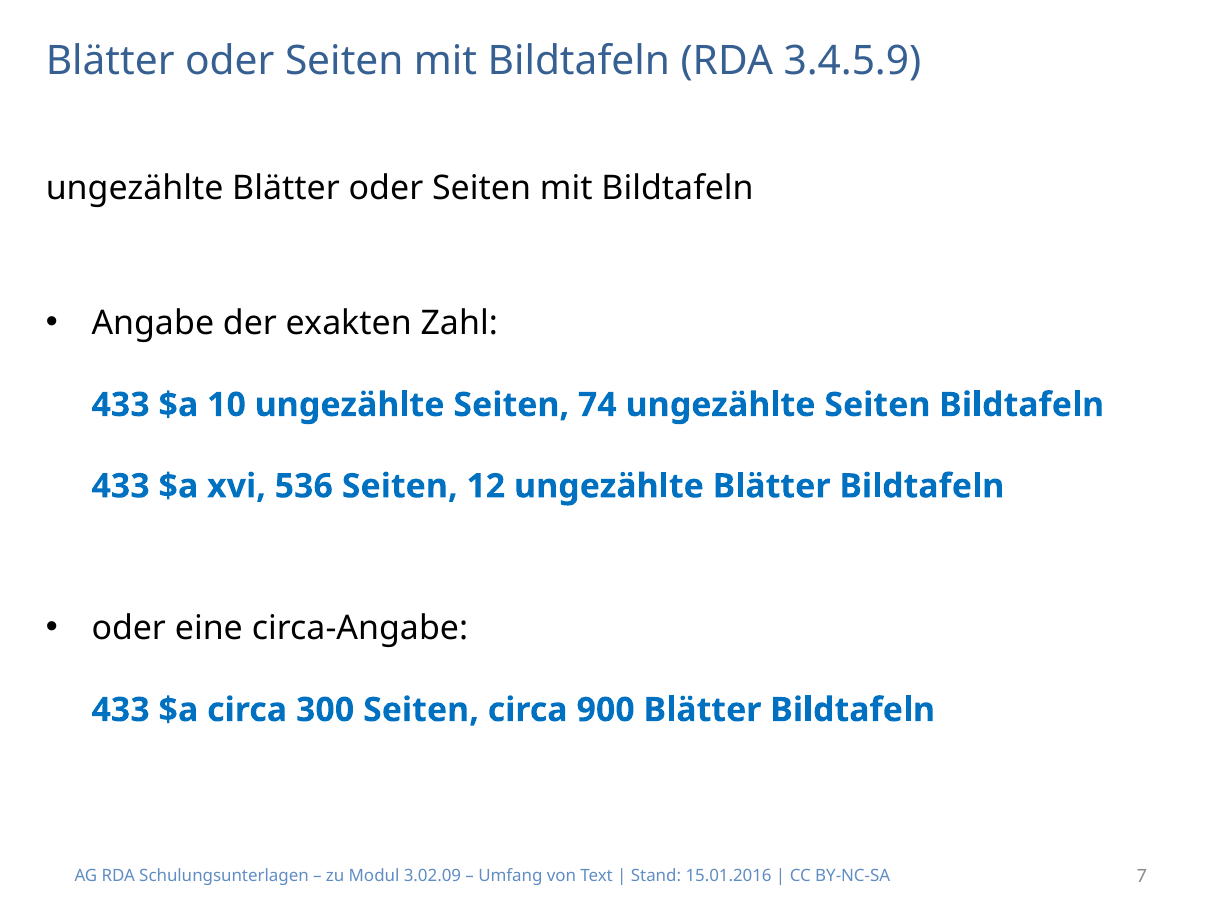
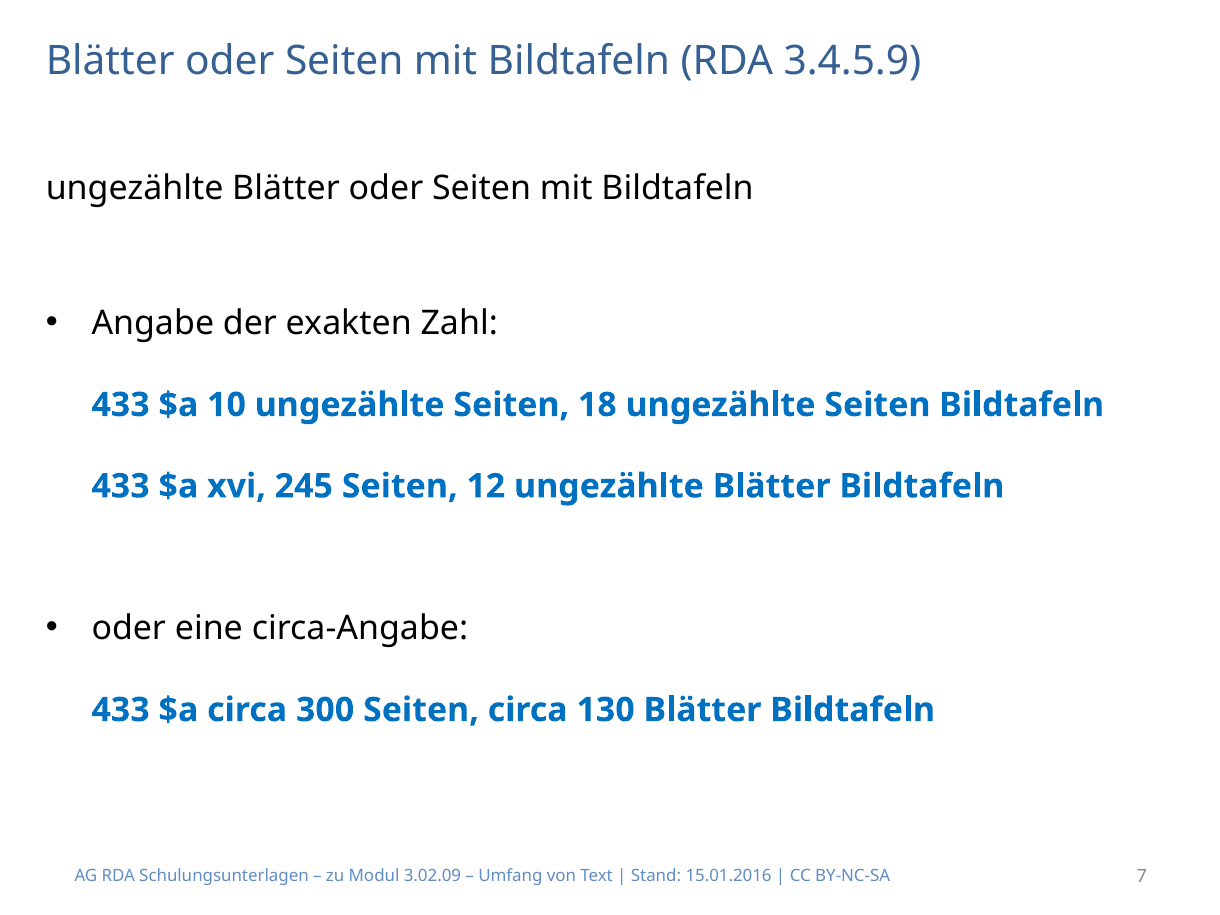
74: 74 -> 18
536: 536 -> 245
900: 900 -> 130
